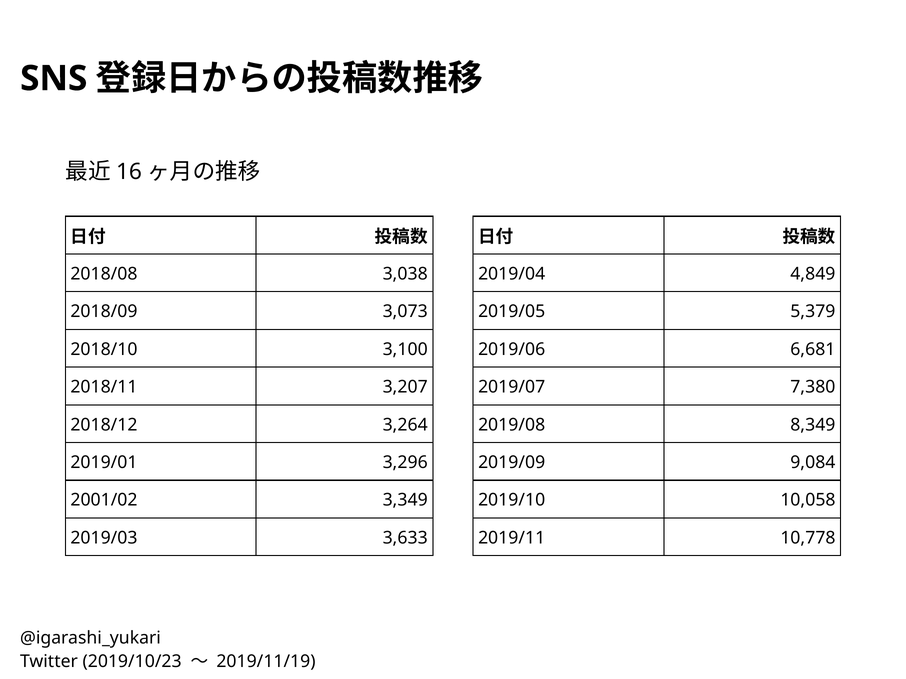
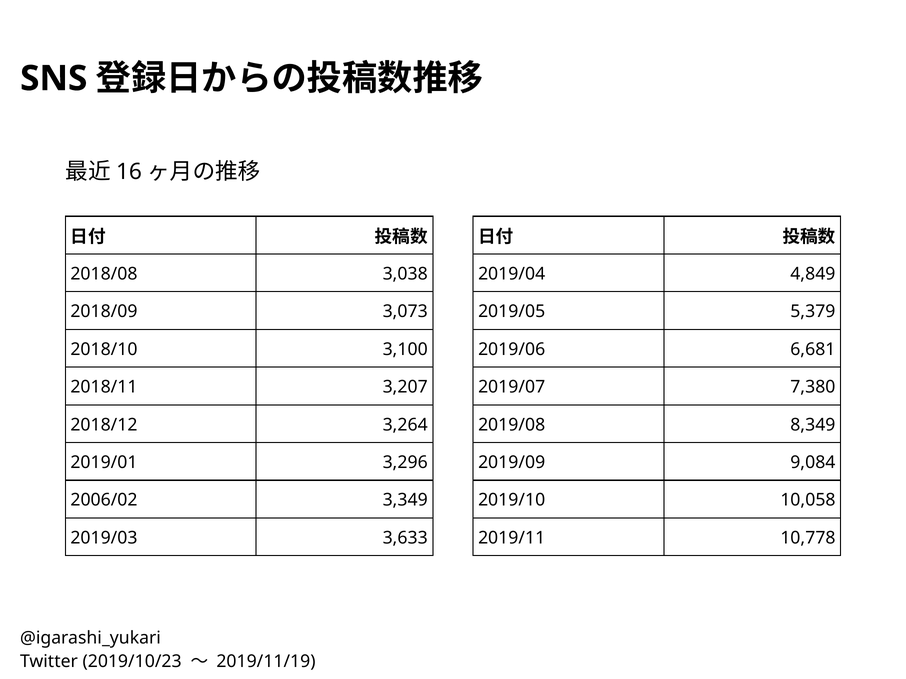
2001/02: 2001/02 -> 2006/02
